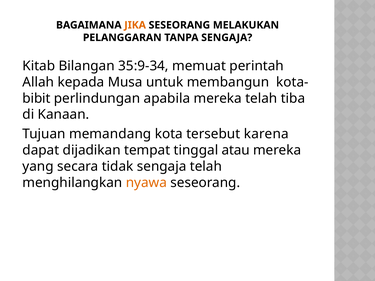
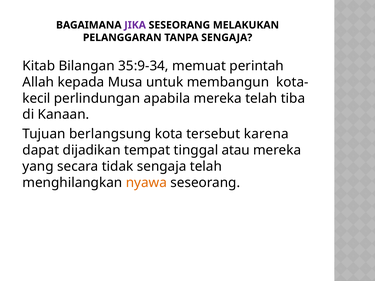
JIKA colour: orange -> purple
bibit: bibit -> kecil
memandang: memandang -> berlangsung
